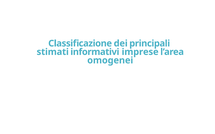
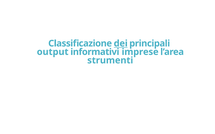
dei underline: none -> present
stimati: stimati -> output
omogenei: omogenei -> strumenti
